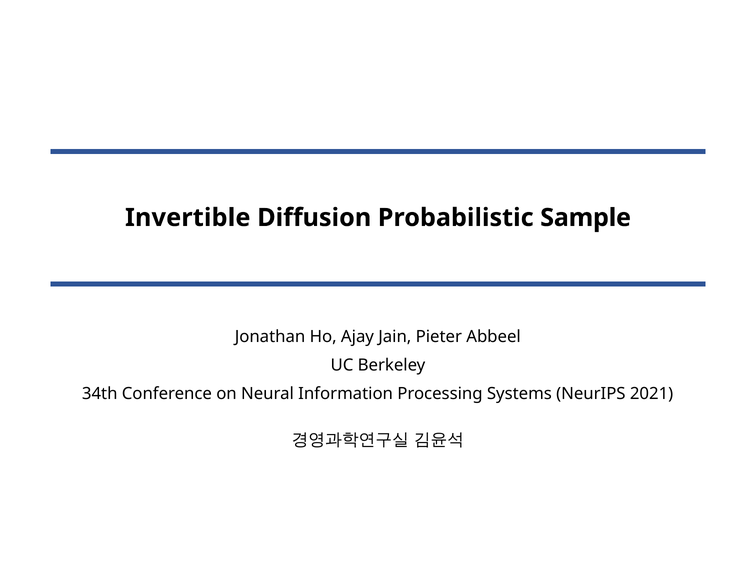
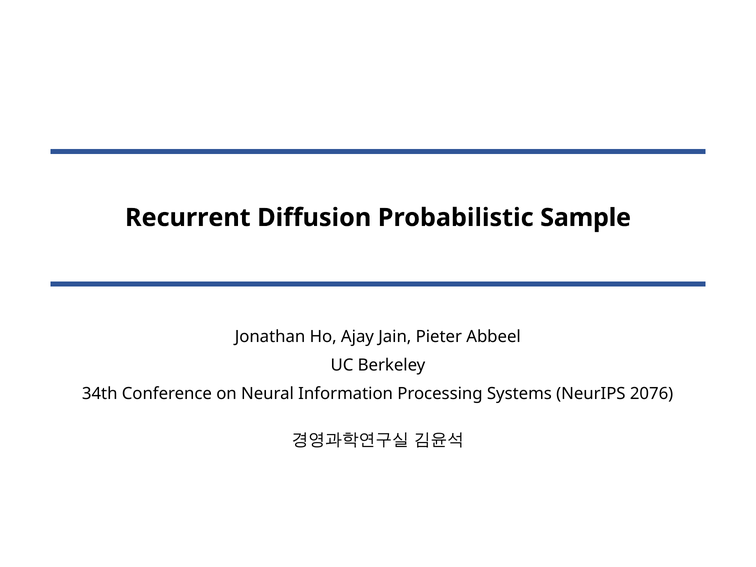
Invertible: Invertible -> Recurrent
2021: 2021 -> 2076
